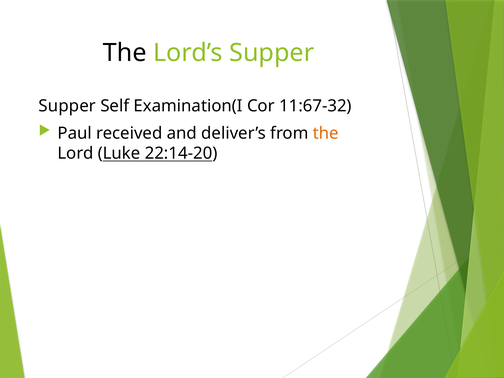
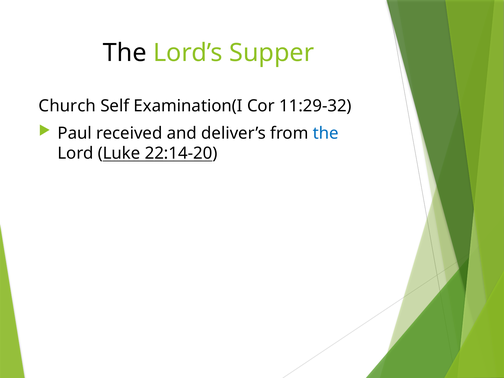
Supper at (67, 106): Supper -> Church
11:67-32: 11:67-32 -> 11:29-32
the at (326, 133) colour: orange -> blue
